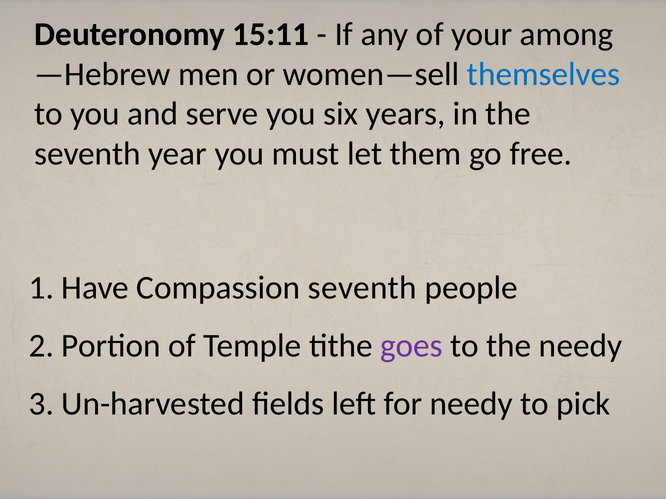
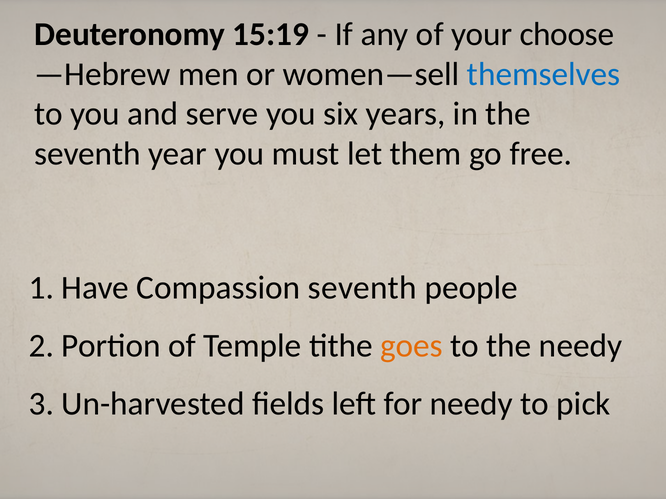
15:11: 15:11 -> 15:19
among: among -> choose
goes colour: purple -> orange
